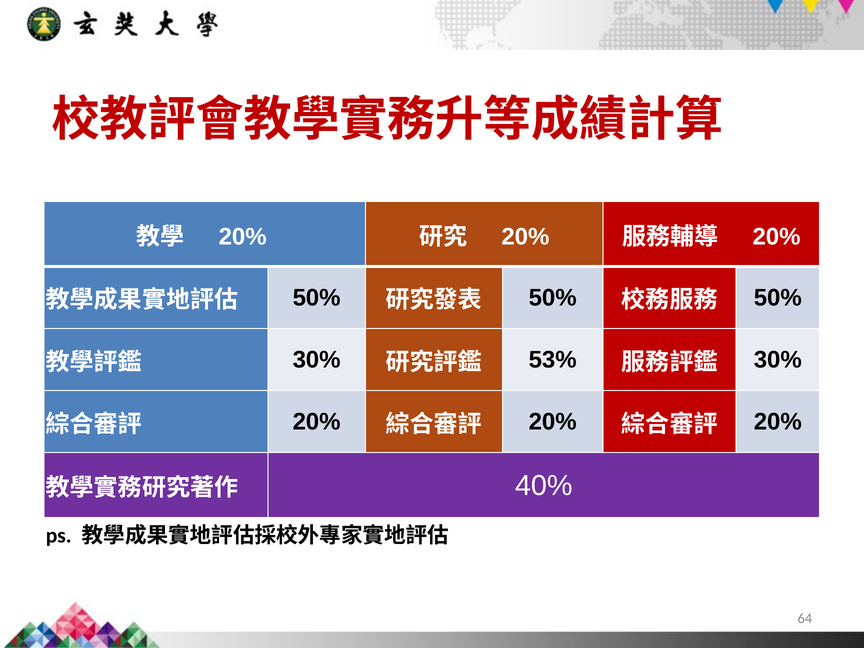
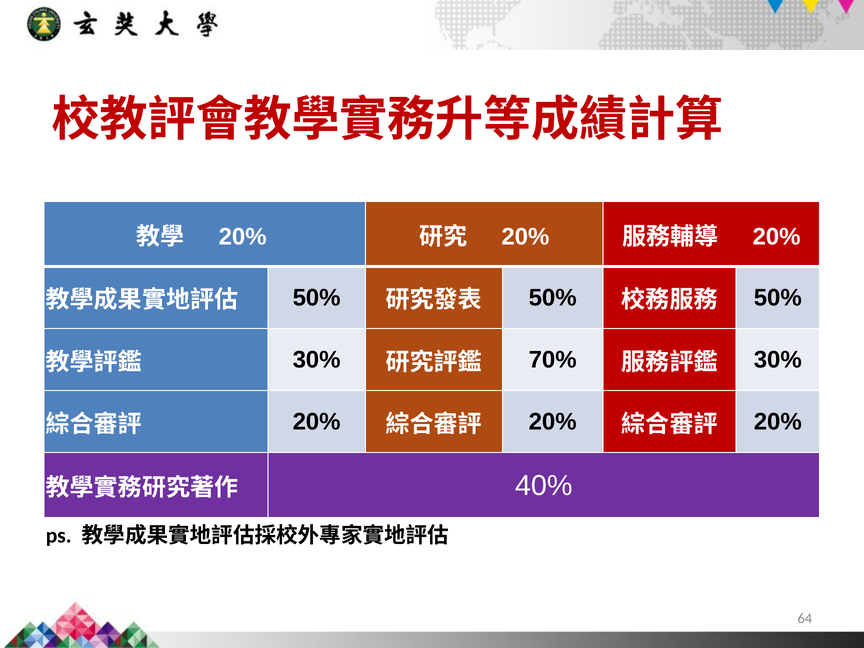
53%: 53% -> 70%
